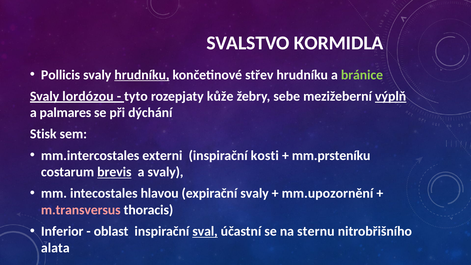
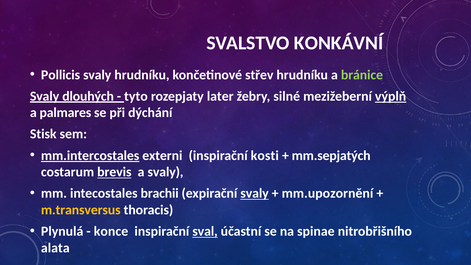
KORMIDLA: KORMIDLA -> KONKÁVNÍ
hrudníku at (142, 75) underline: present -> none
lordózou: lordózou -> dlouhých
kůže: kůže -> later
sebe: sebe -> silné
mm.intercostales underline: none -> present
mm.prsteníku: mm.prsteníku -> mm.sepjatých
hlavou: hlavou -> brachii
svaly at (255, 193) underline: none -> present
m.transversus colour: pink -> yellow
Inferior: Inferior -> Plynulá
oblast: oblast -> konce
sternu: sternu -> spinae
